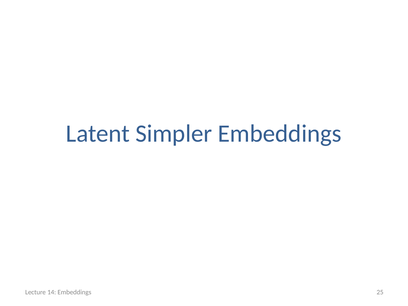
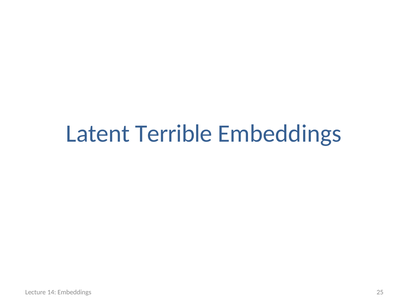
Simpler: Simpler -> Terrible
